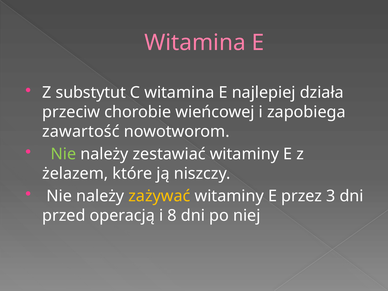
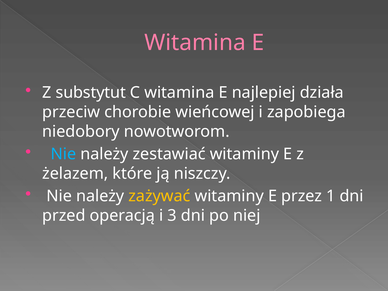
zawartość: zawartość -> niedobory
Nie at (63, 154) colour: light green -> light blue
3: 3 -> 1
8: 8 -> 3
